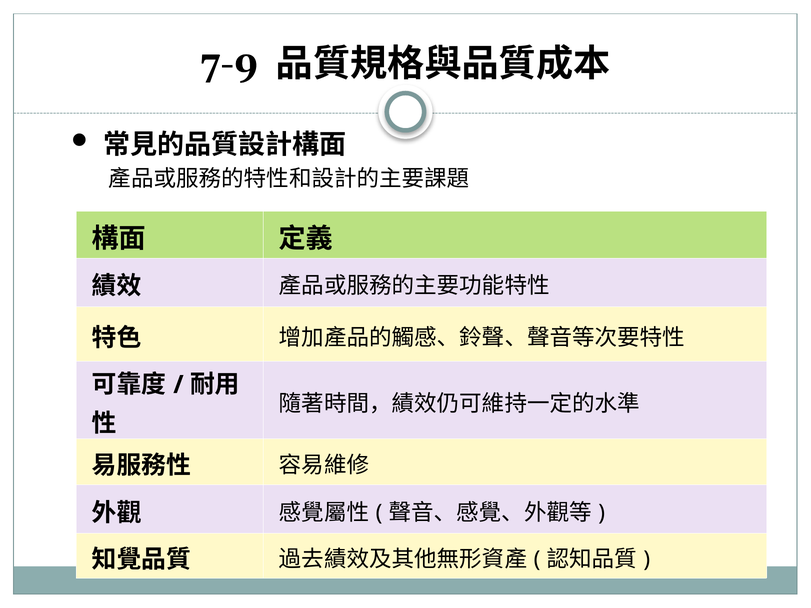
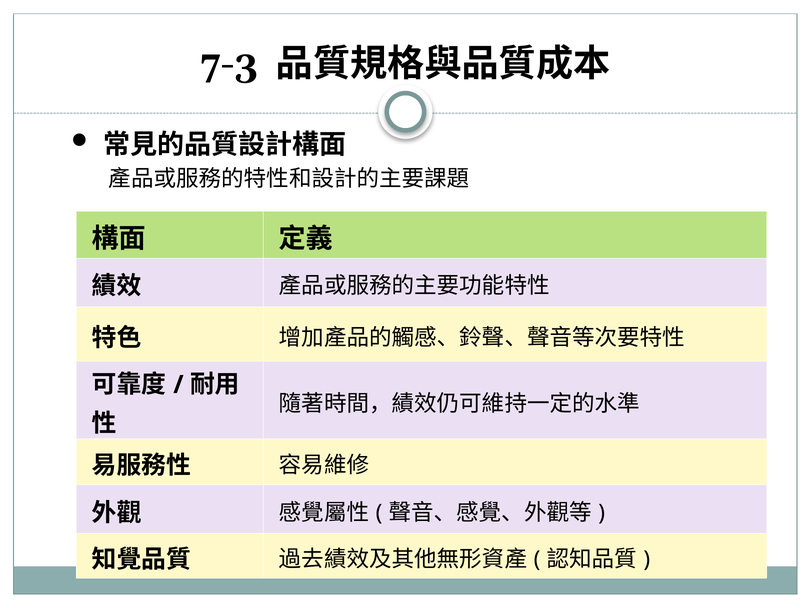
7-9: 7-9 -> 7-3
